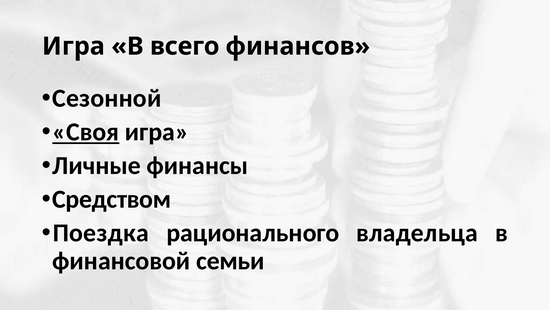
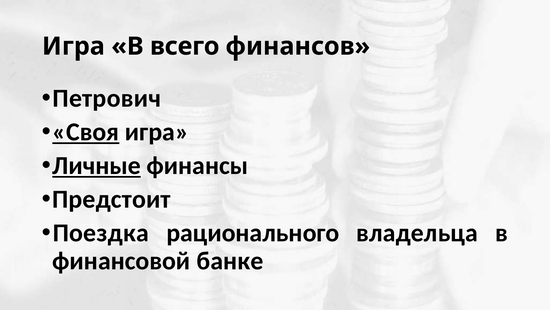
Сезонной: Сезонной -> Петрович
Личные underline: none -> present
Средством: Средством -> Предстоит
семьи: семьи -> банке
